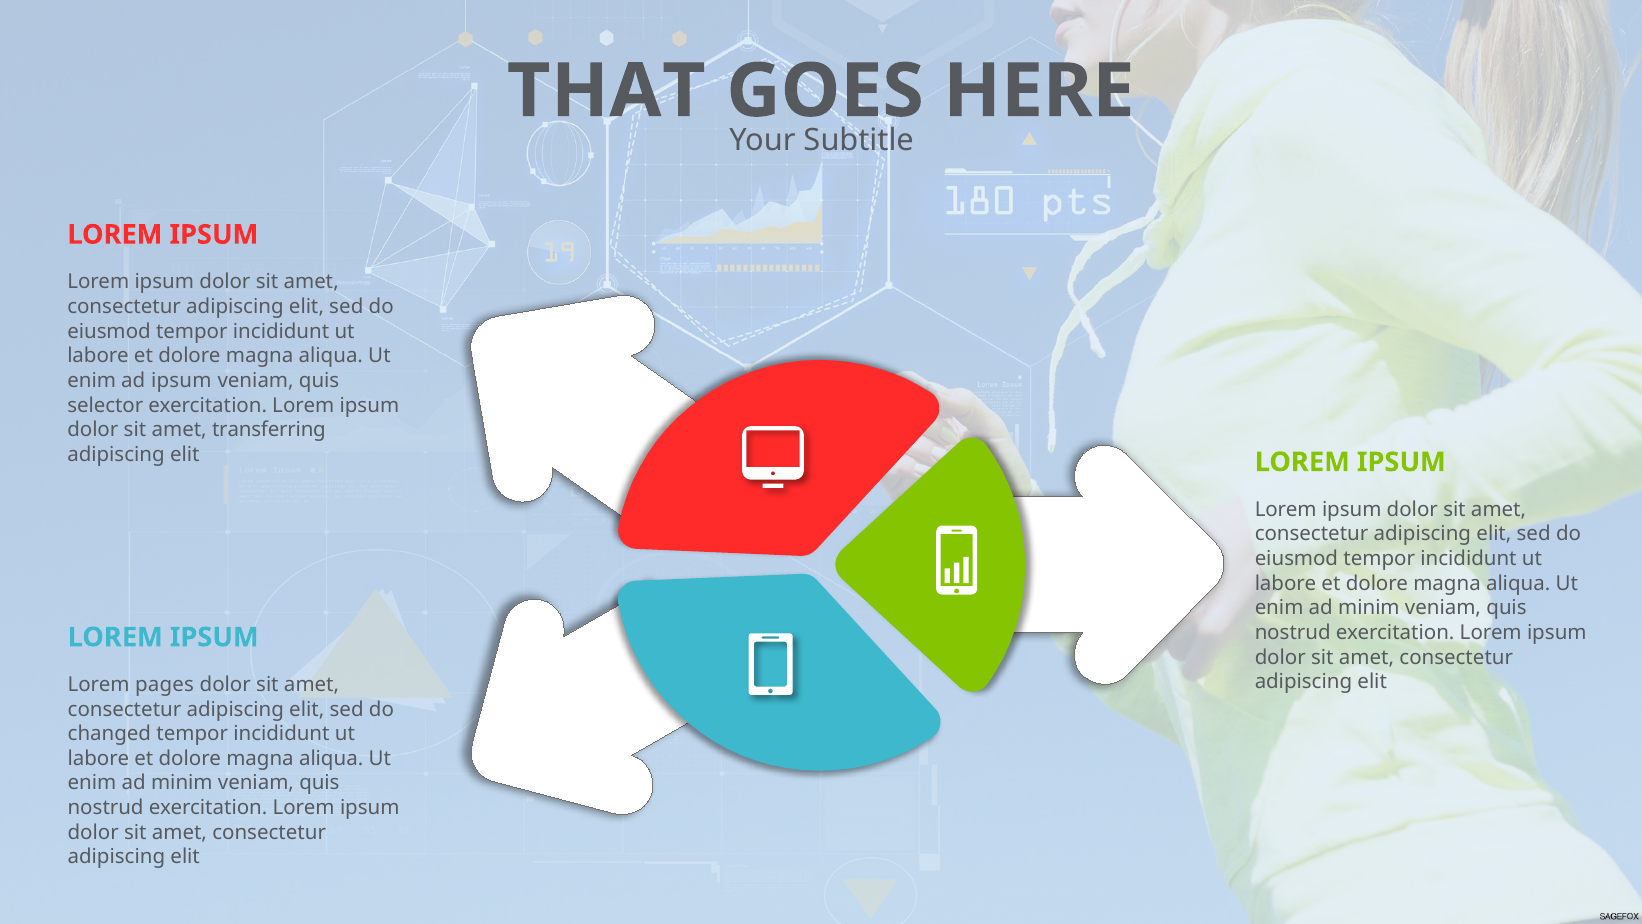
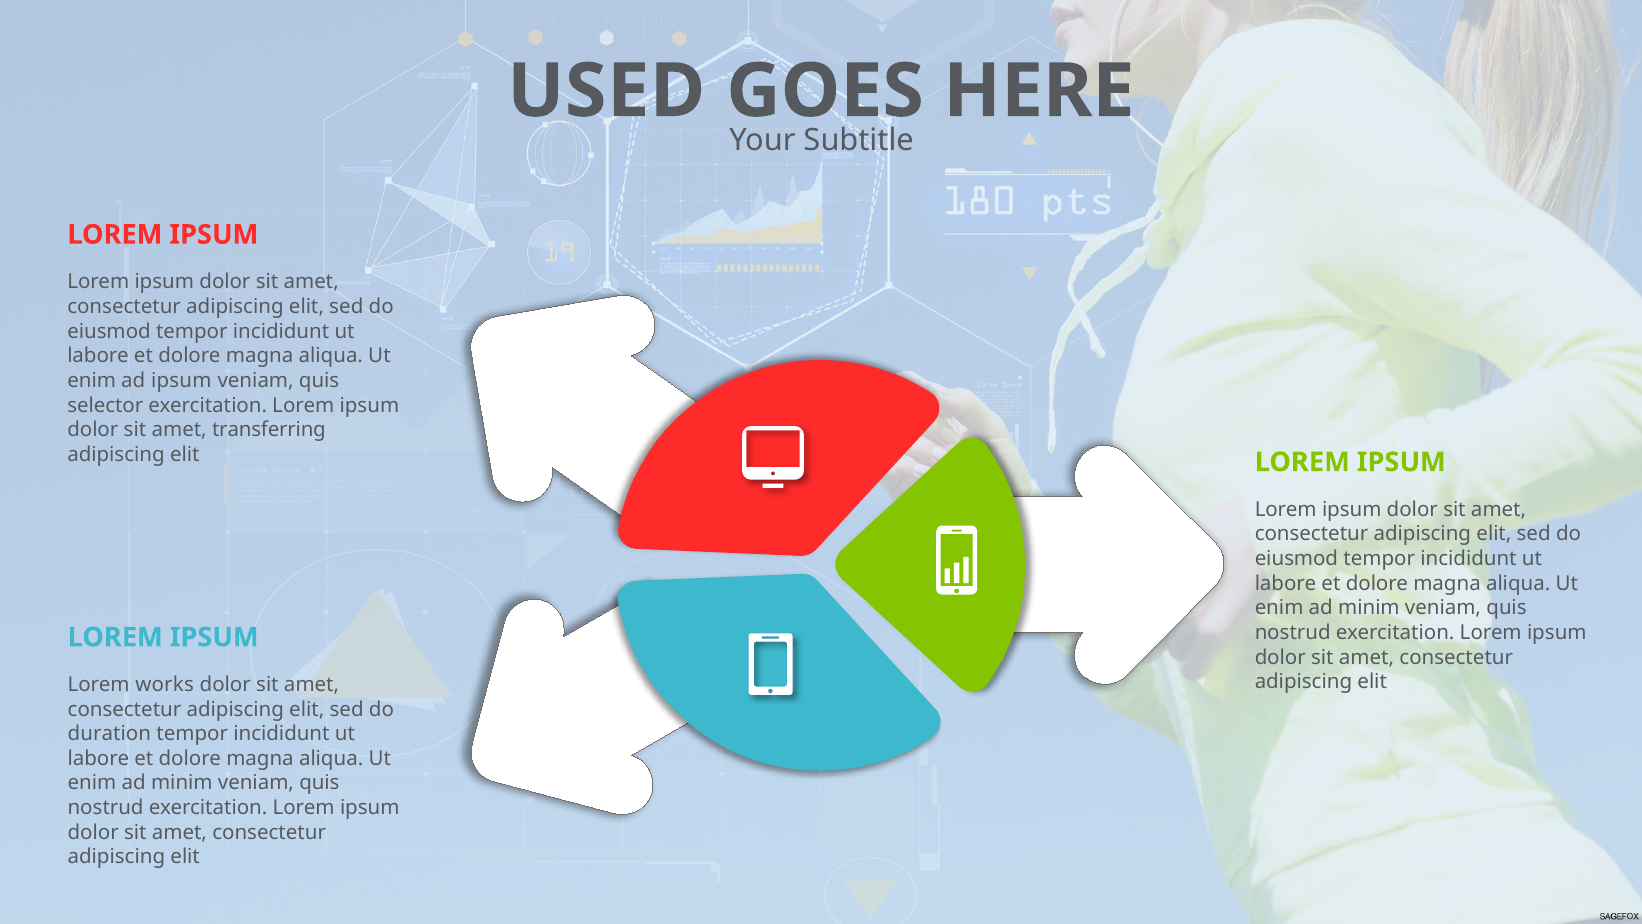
THAT: THAT -> USED
pages: pages -> works
changed: changed -> duration
